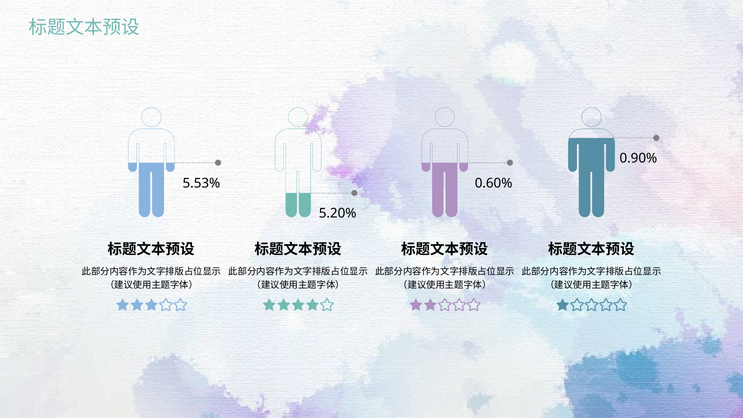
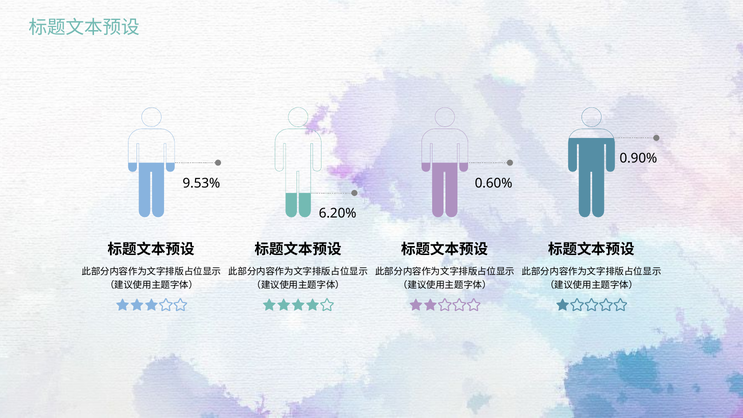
5.53%: 5.53% -> 9.53%
5.20%: 5.20% -> 6.20%
